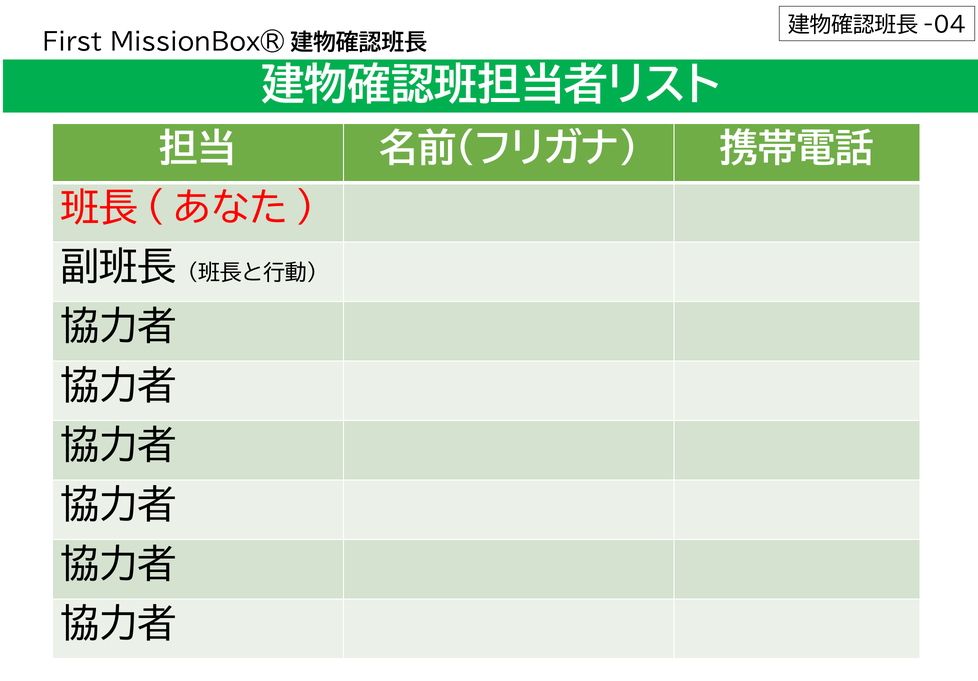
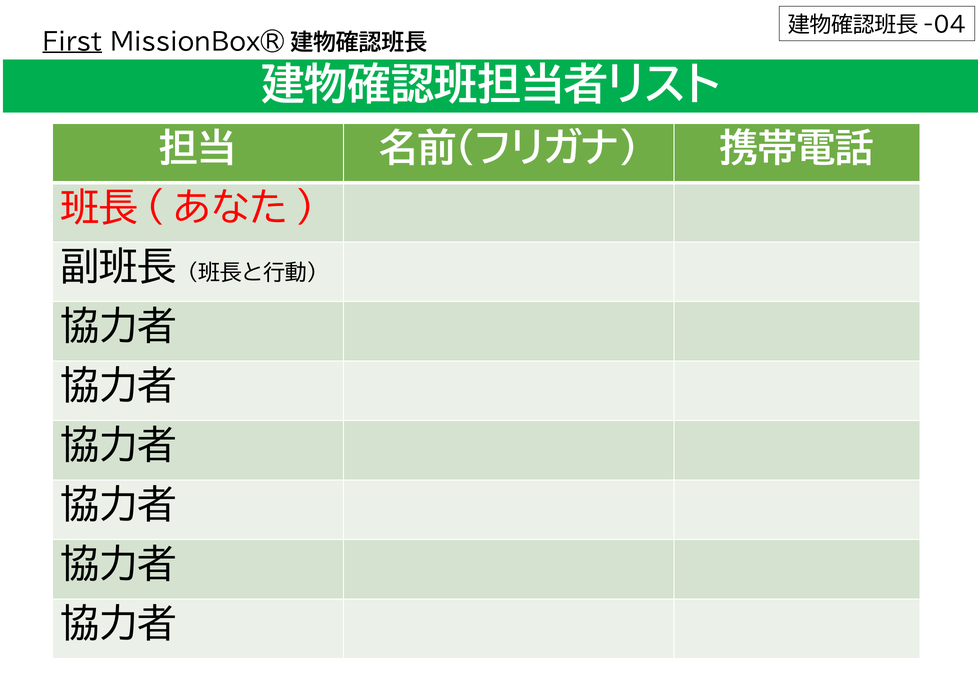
First underline: none -> present
